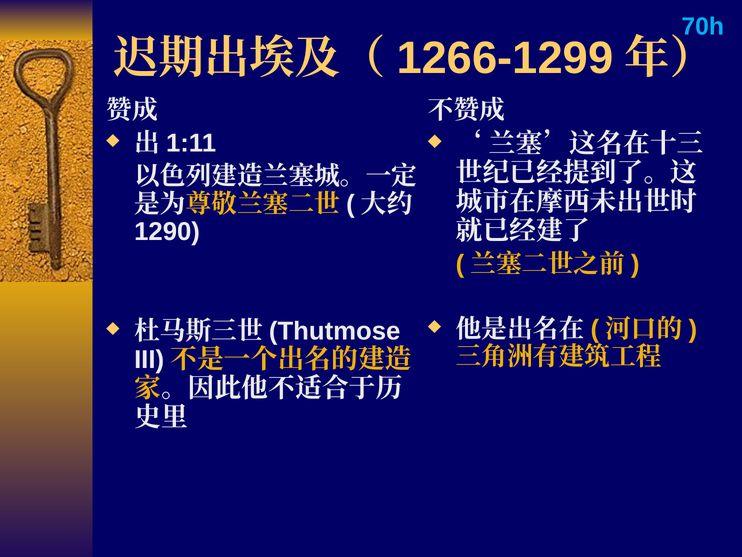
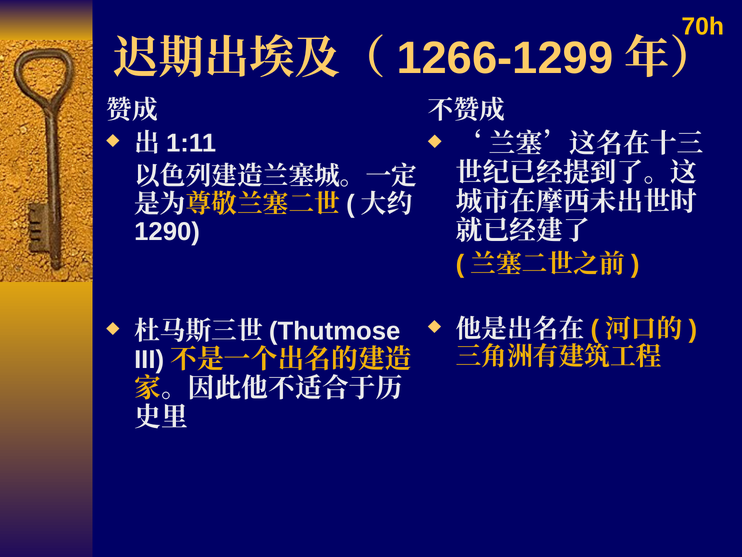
70h colour: light blue -> yellow
